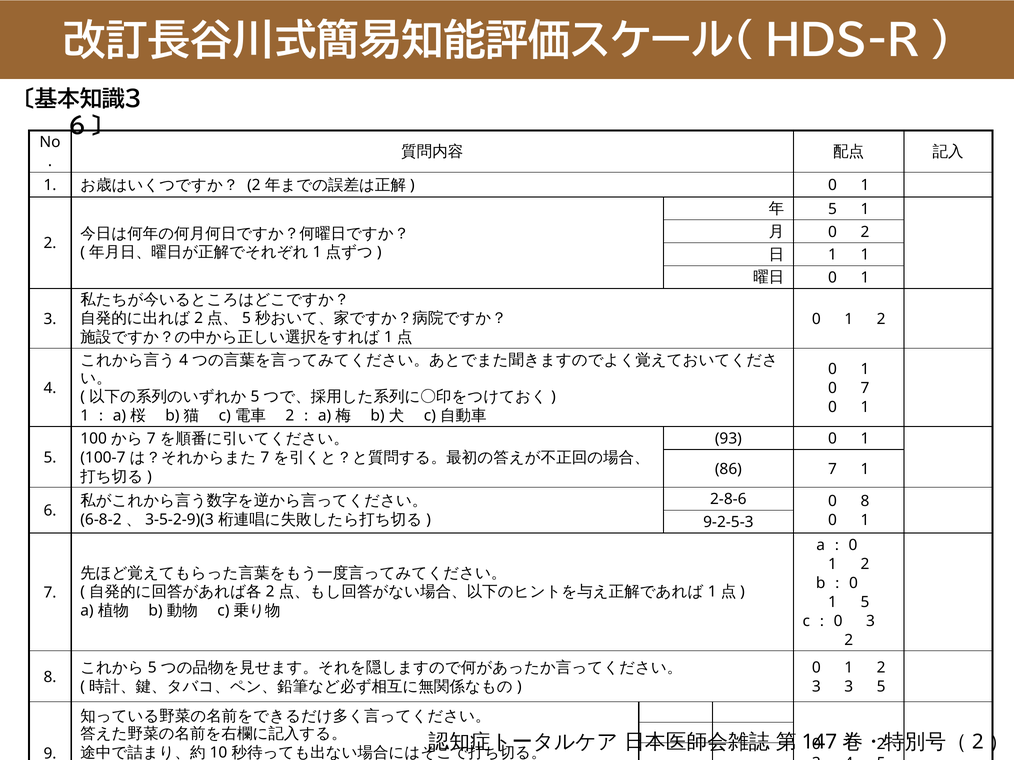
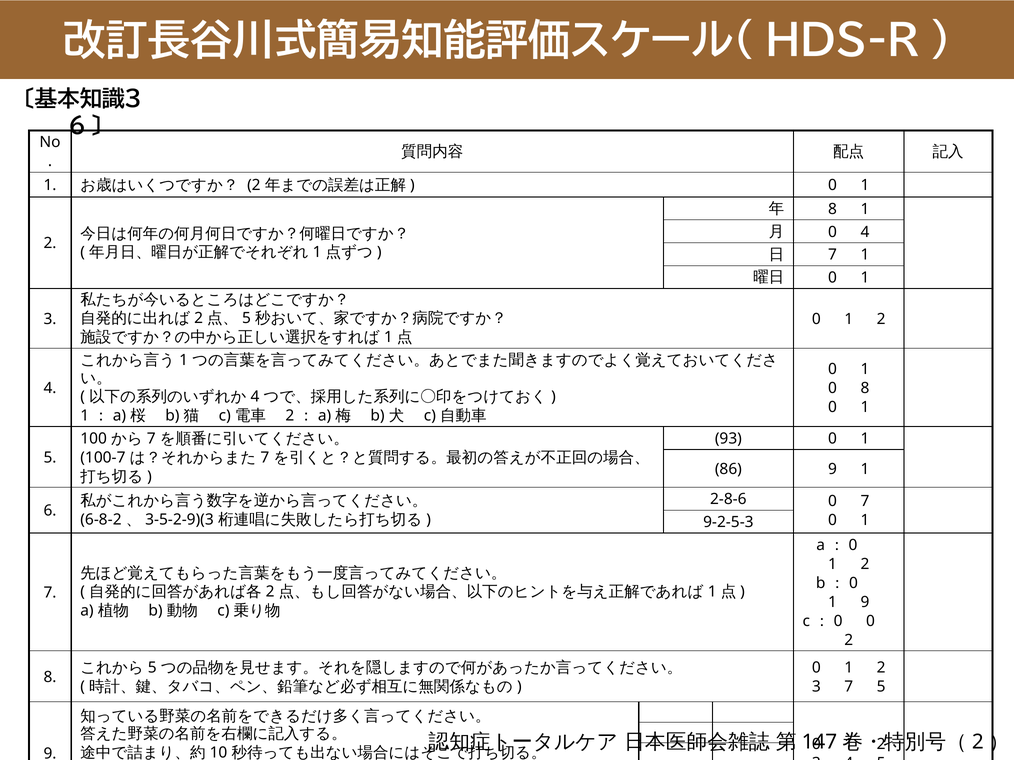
5 at (833, 209): 5 -> 8
0 2: 2 -> 4
1 at (833, 255): 1 -> 7
4 at (184, 360): 4 -> 1
0 7: 7 -> 8
5 at (255, 397): 5 -> 4
86 7: 7 -> 9
0 8: 8 -> 7
5 at (865, 602): 5 -> 9
0 3: 3 -> 0
3 3: 3 -> 7
